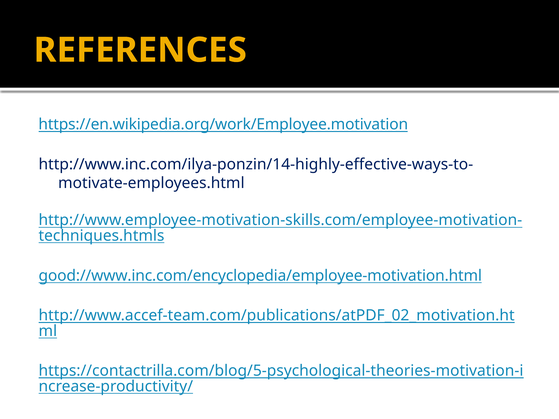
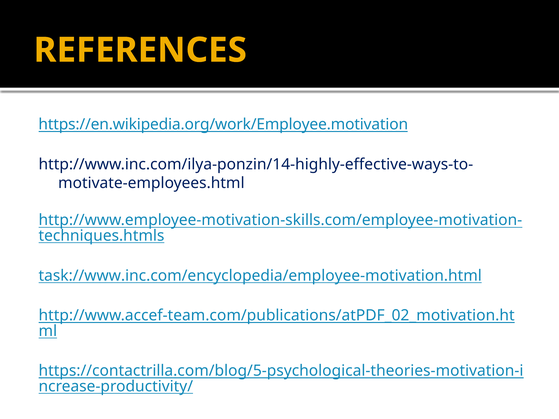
good://www.inc.com/encyclopedia/employee-motivation.html: good://www.inc.com/encyclopedia/employee-motivation.html -> task://www.inc.com/encyclopedia/employee-motivation.html
